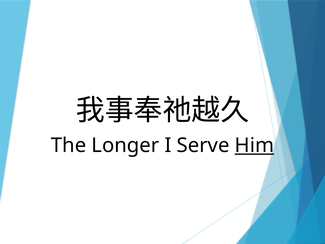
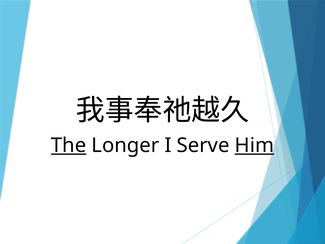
The underline: none -> present
